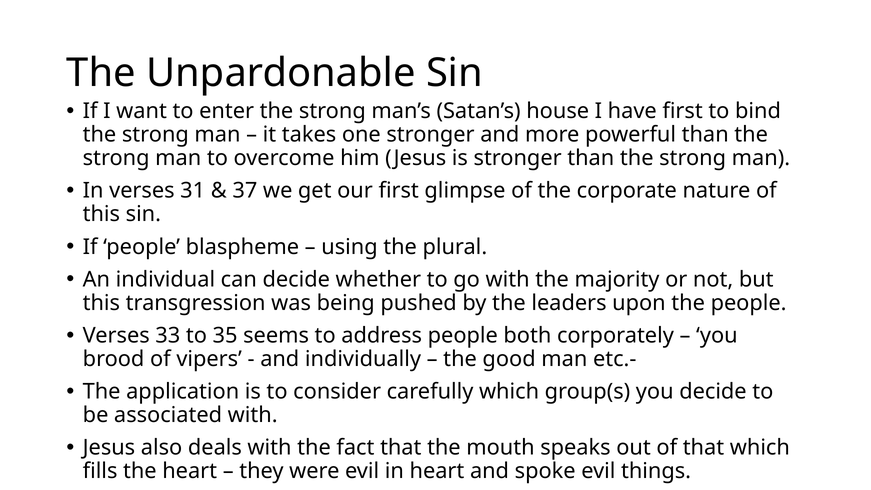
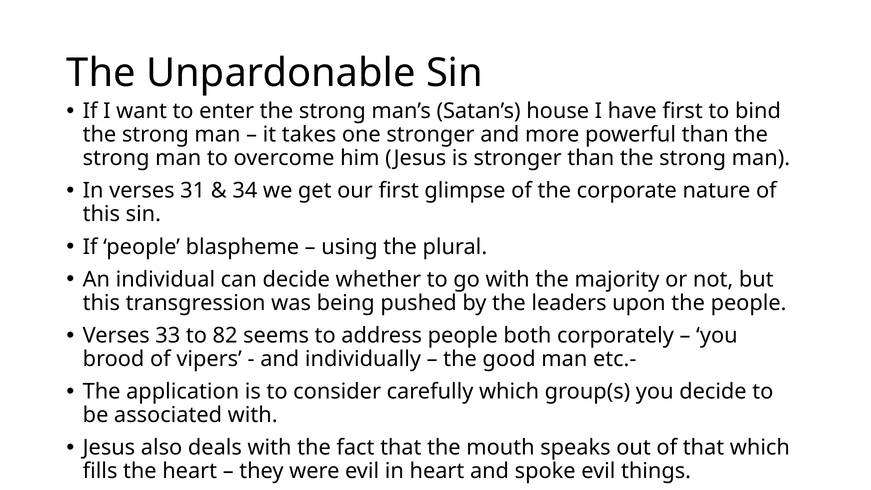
37: 37 -> 34
35: 35 -> 82
